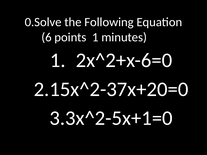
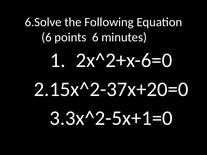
0.Solve: 0.Solve -> 6.Solve
points 1: 1 -> 6
